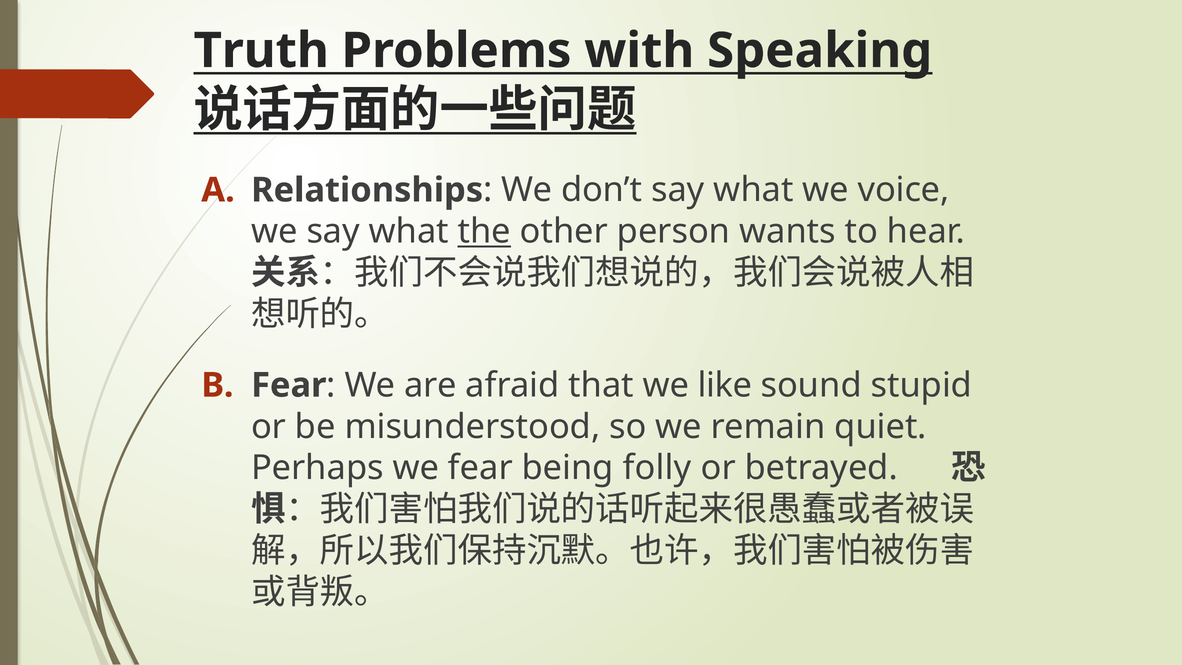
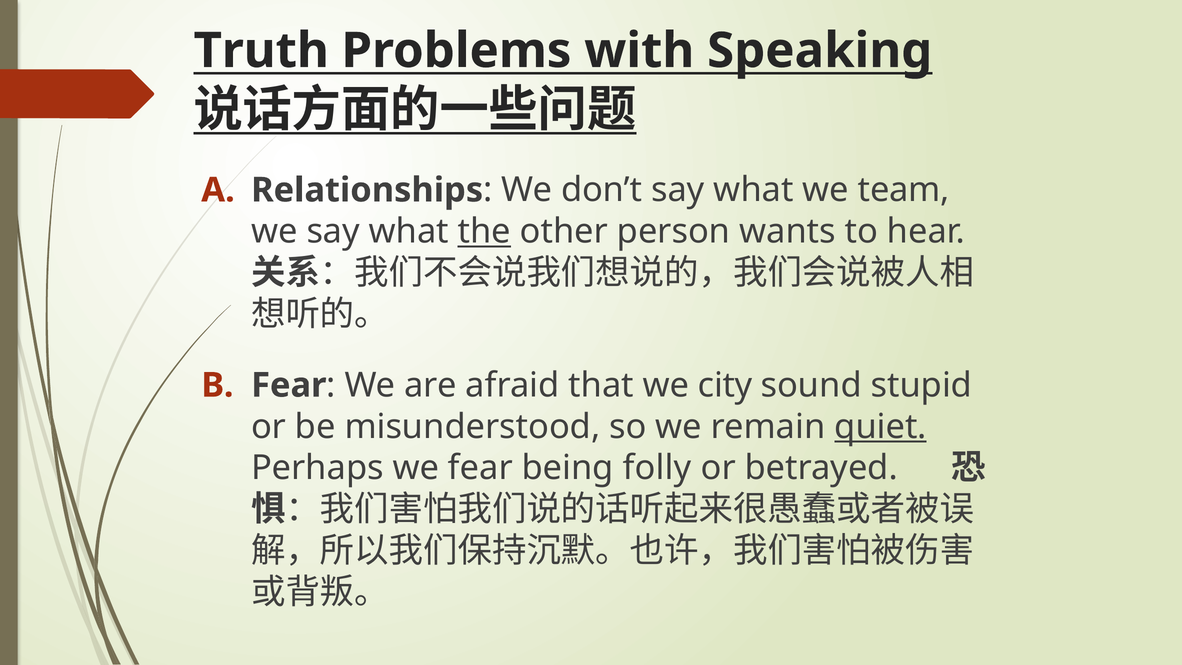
voice: voice -> team
like: like -> city
quiet underline: none -> present
